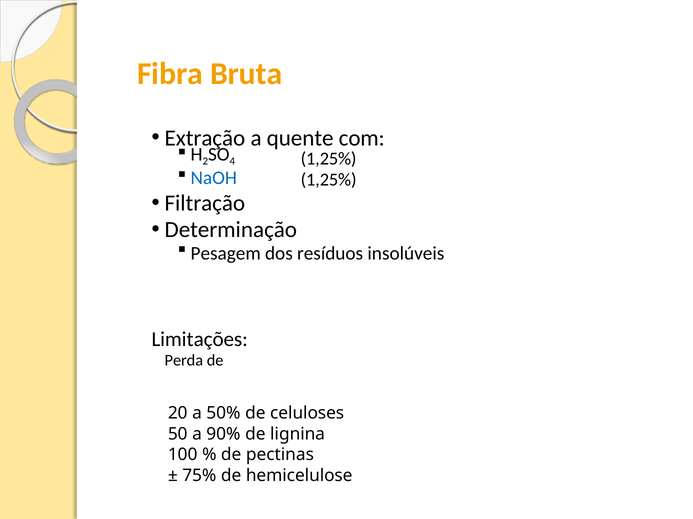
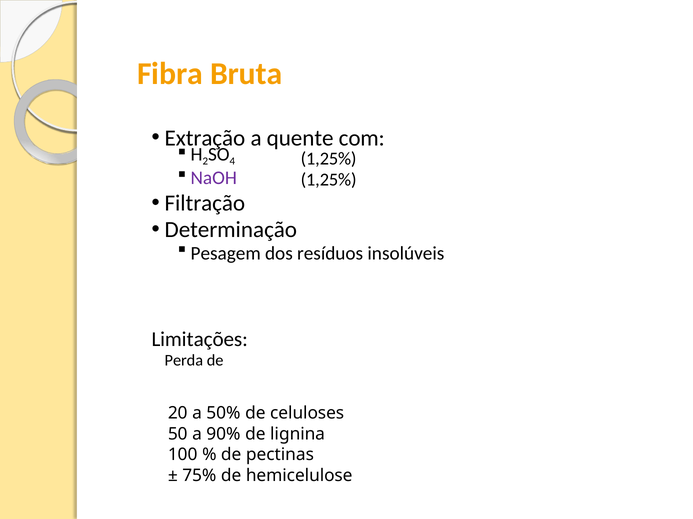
NaOH colour: blue -> purple
